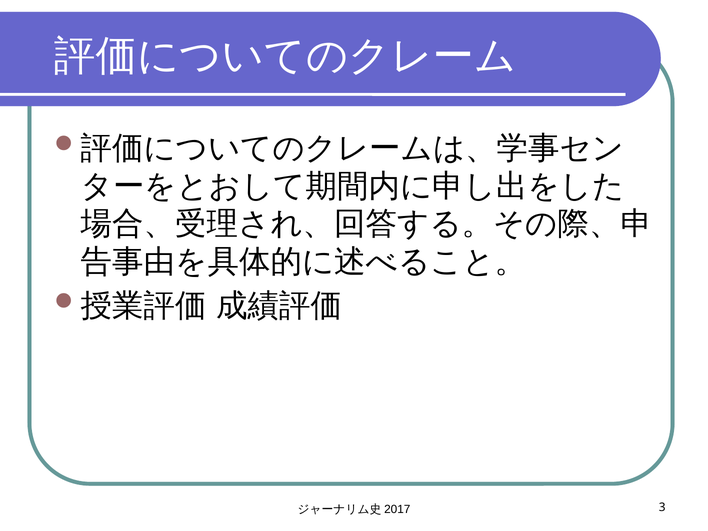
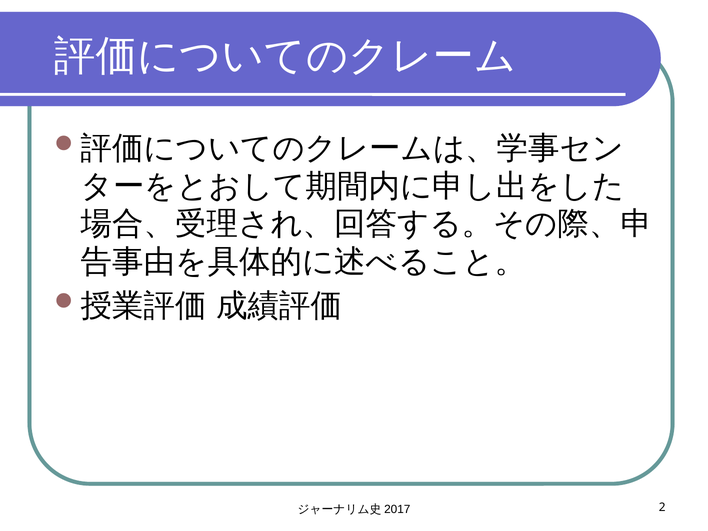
3: 3 -> 2
